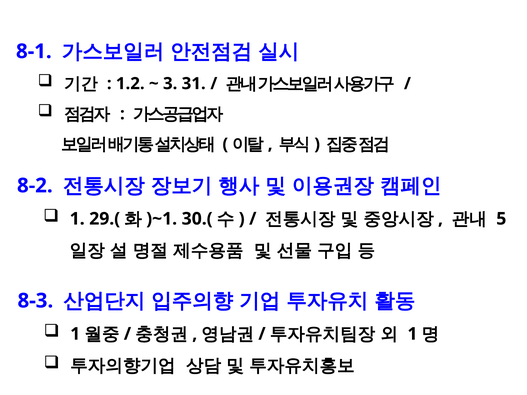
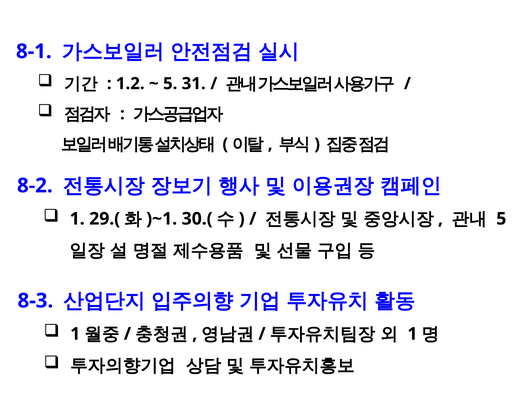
3 at (170, 84): 3 -> 5
